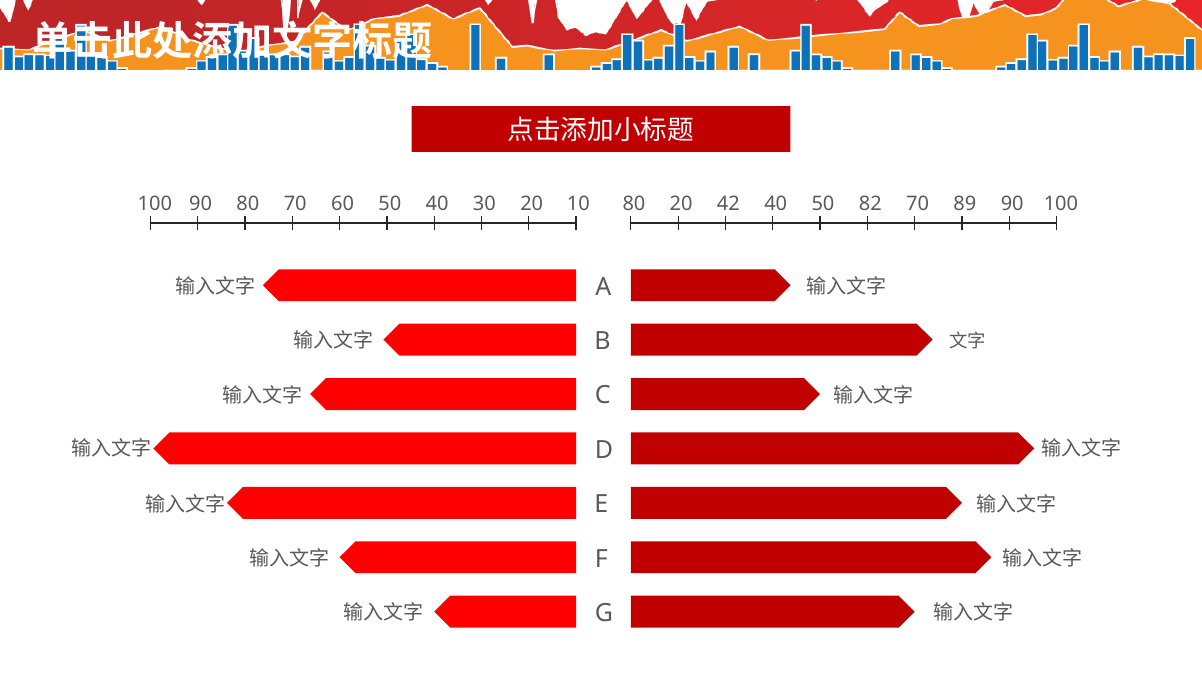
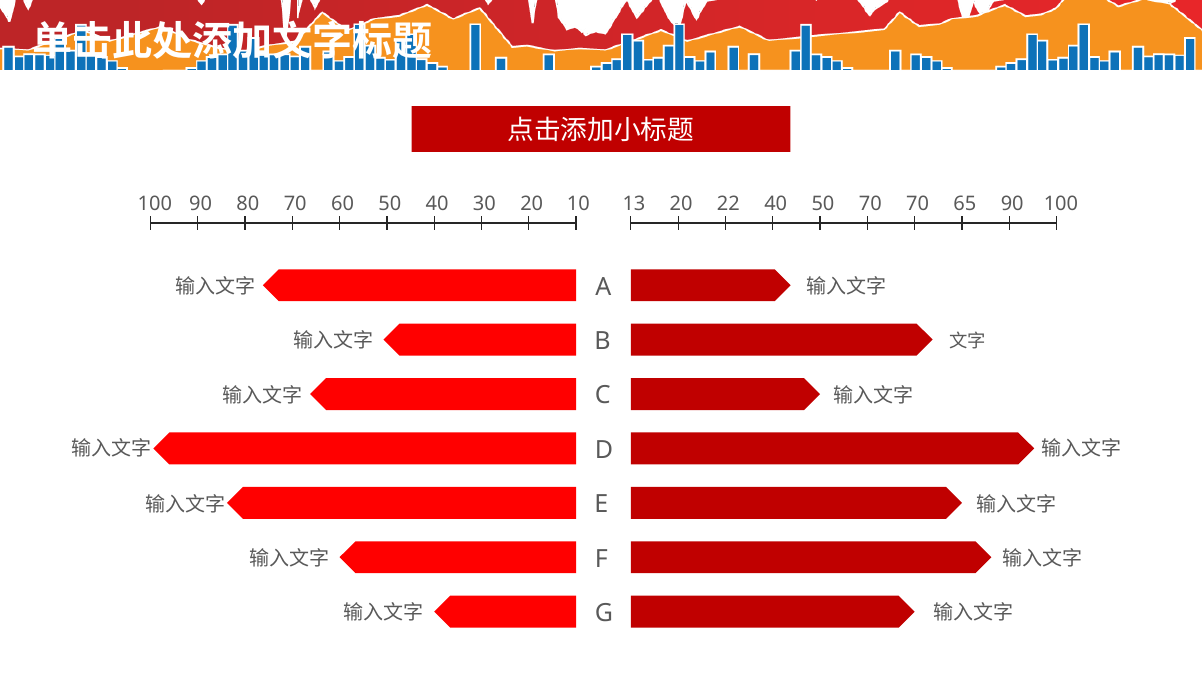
100 80: 80 -> 13
42: 42 -> 22
50 82: 82 -> 70
89: 89 -> 65
